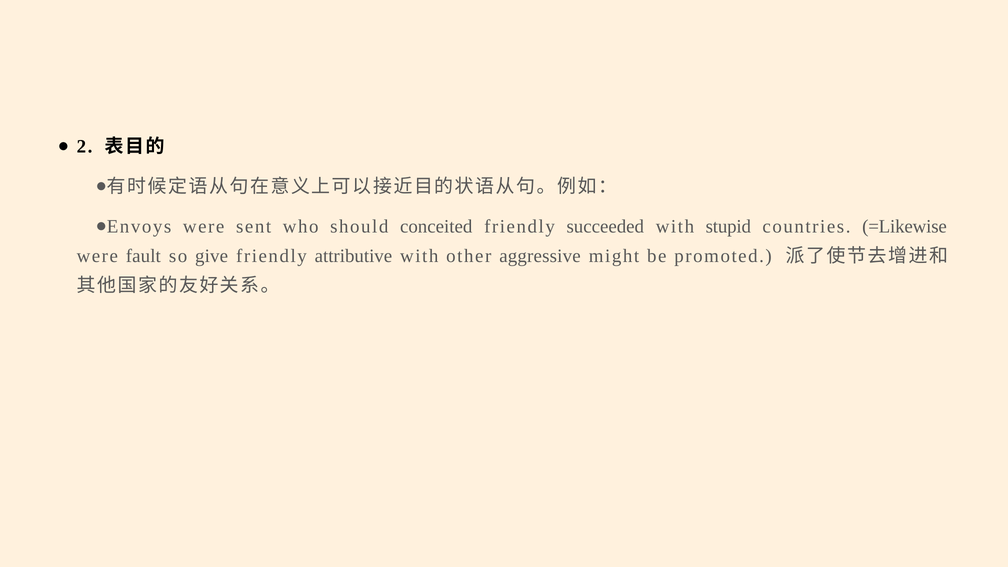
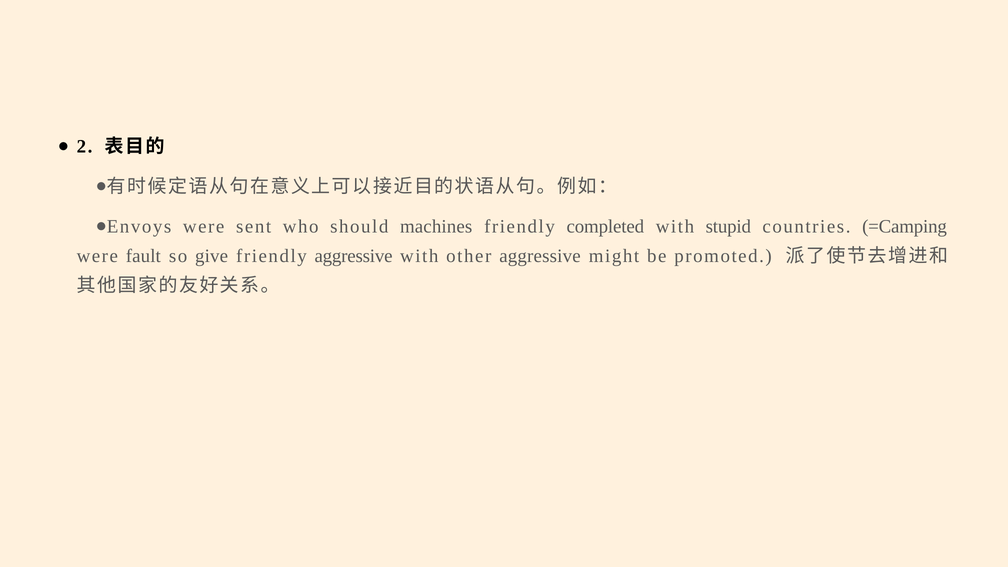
conceited: conceited -> machines
succeeded: succeeded -> completed
=Likewise: =Likewise -> =Camping
friendly attributive: attributive -> aggressive
